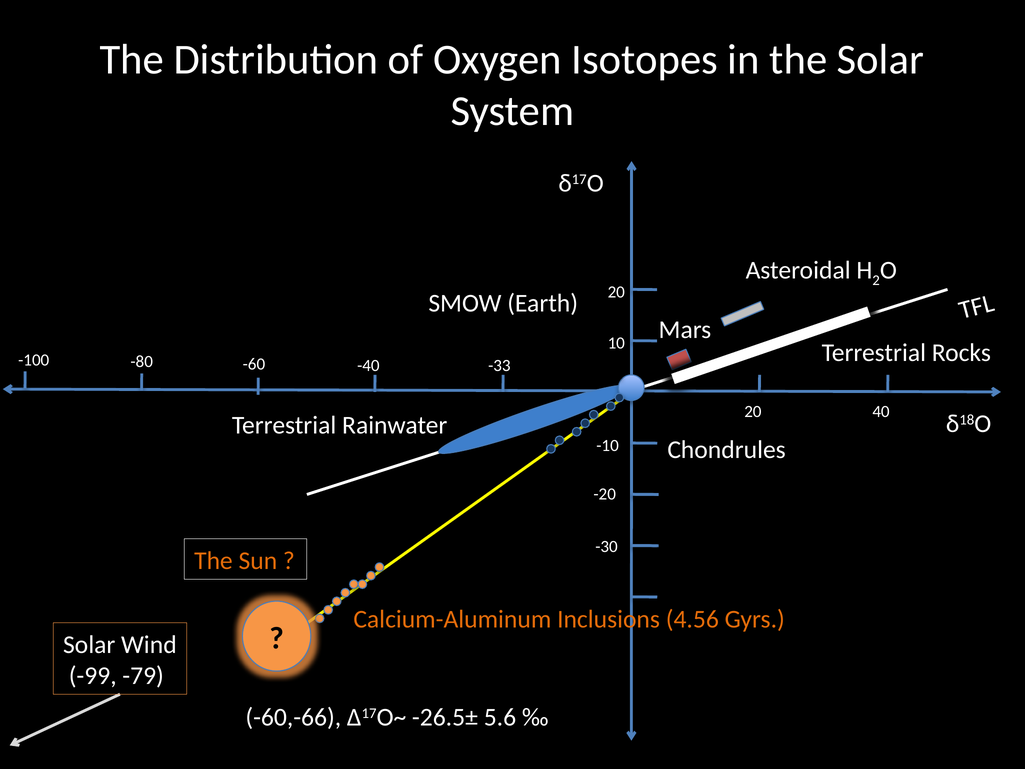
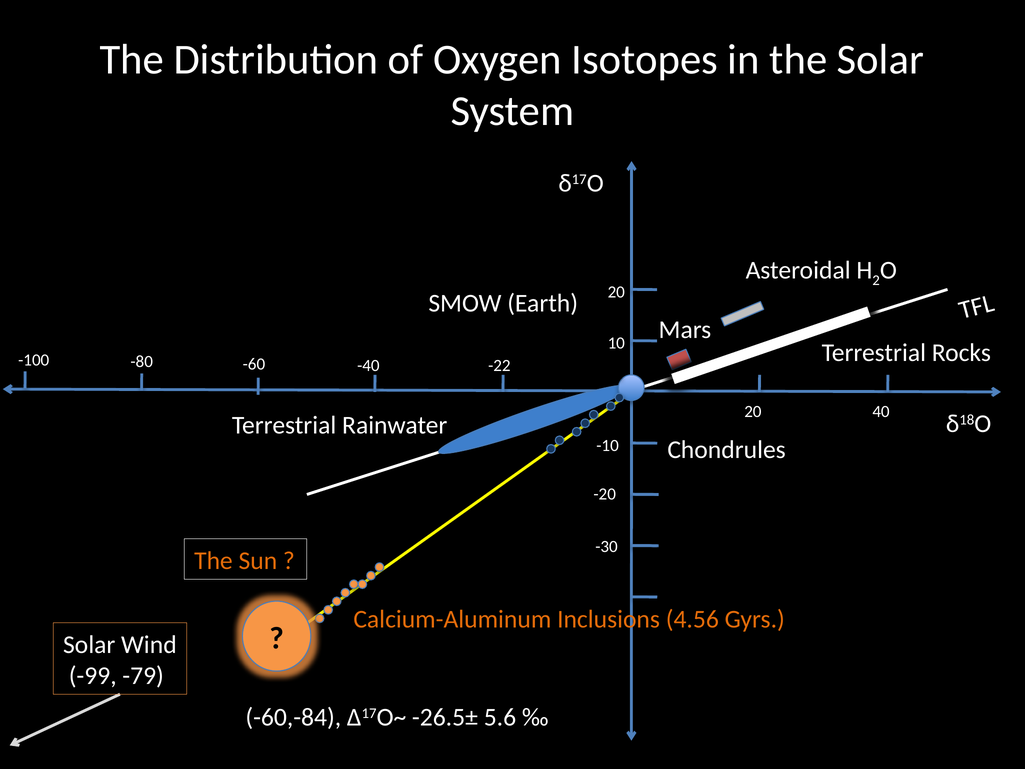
-33: -33 -> -22
-60,-66: -60,-66 -> -60,-84
